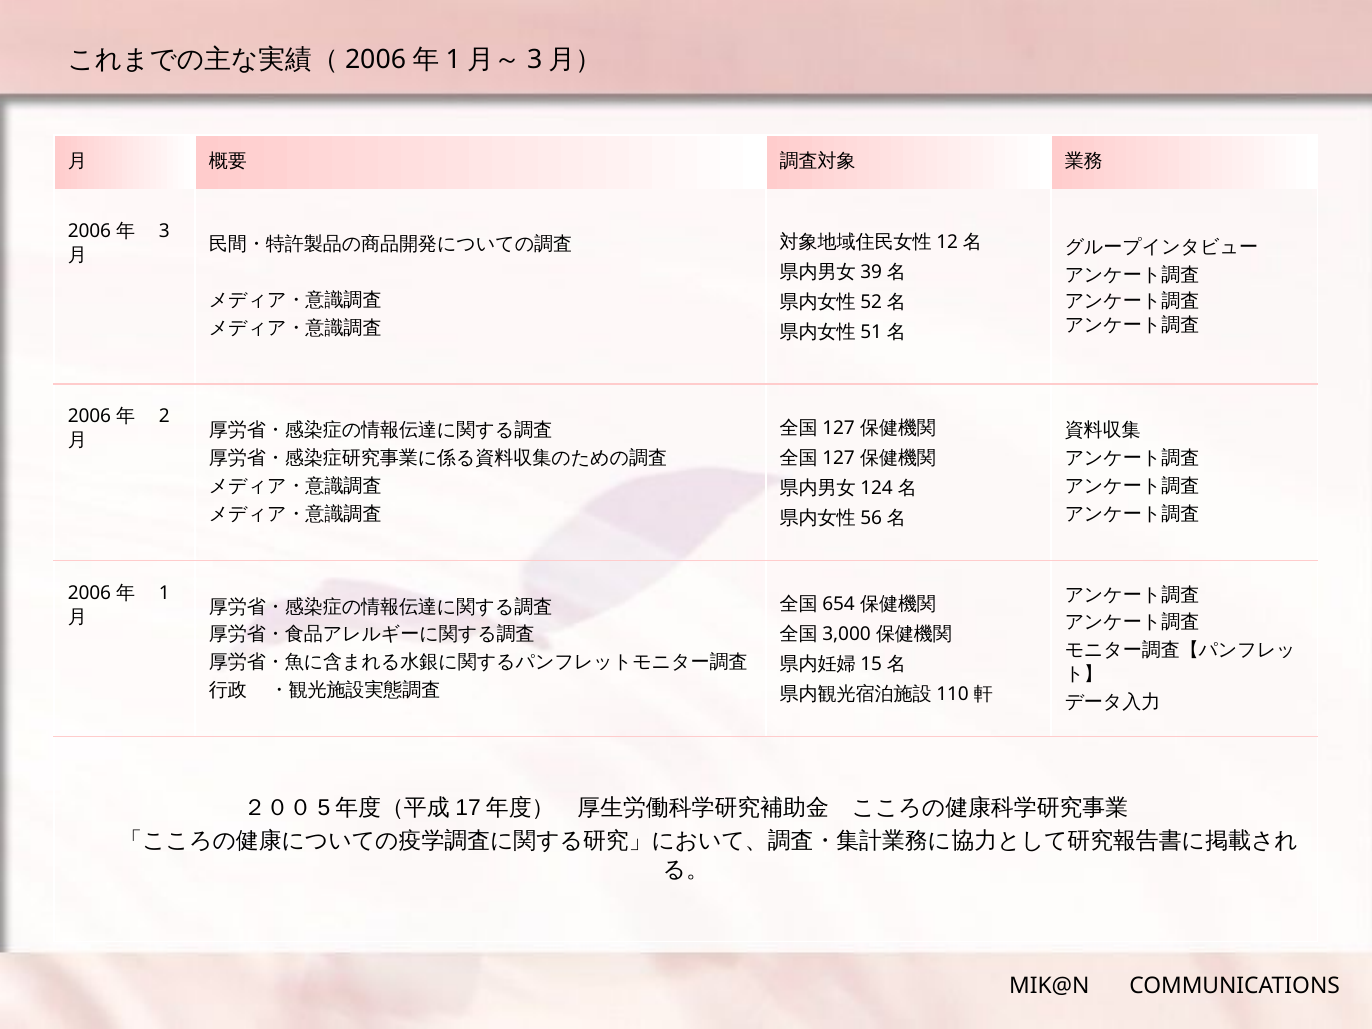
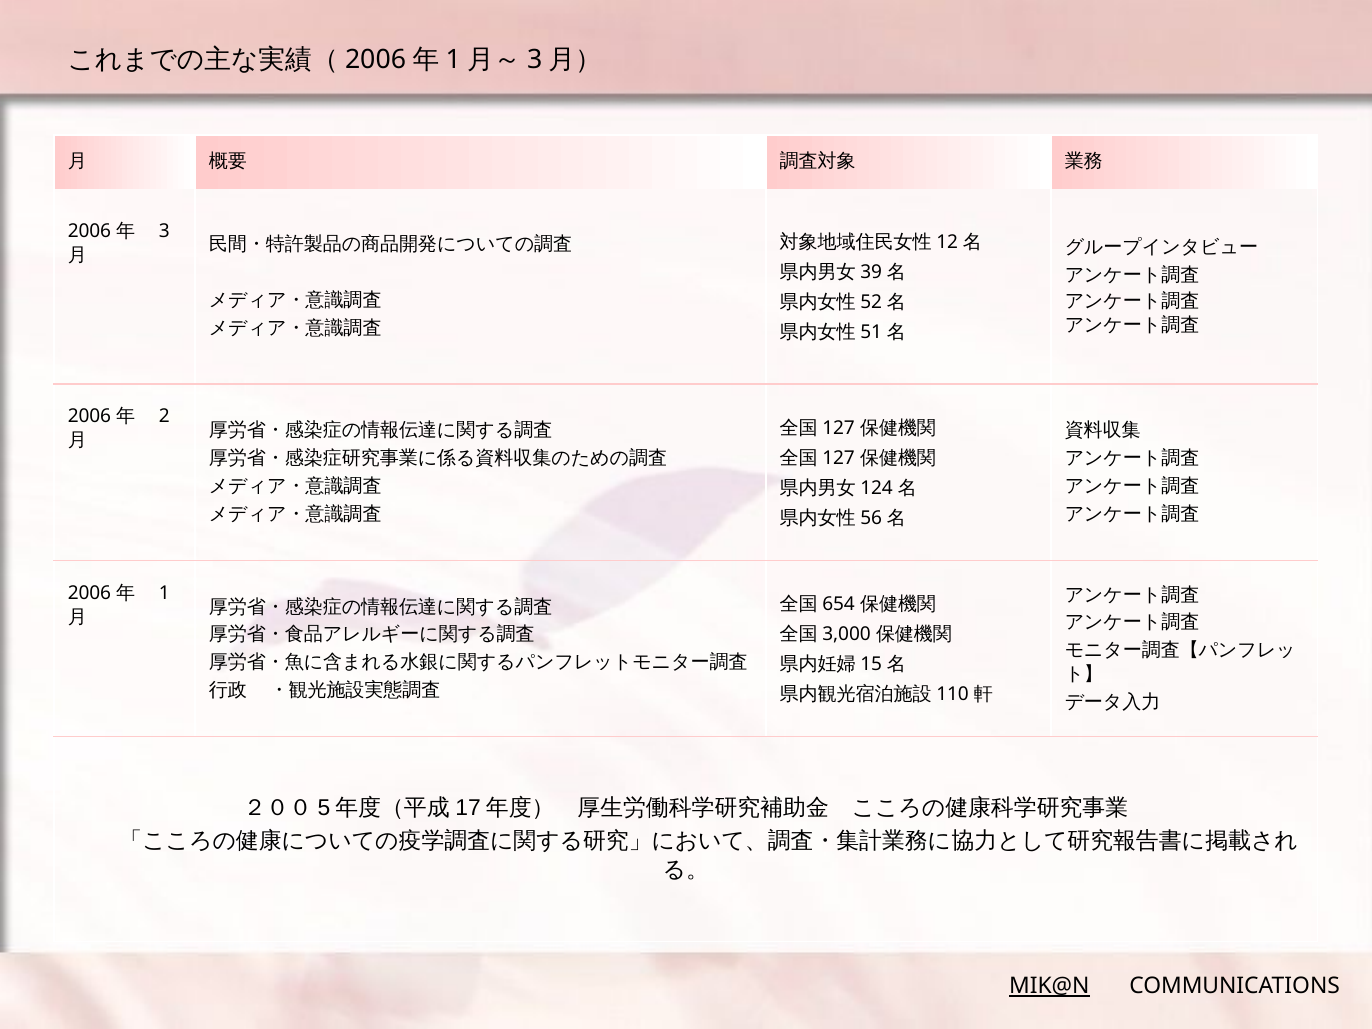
MIK@N underline: none -> present
